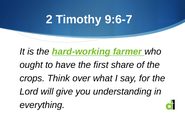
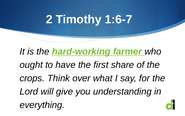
9:6-7: 9:6-7 -> 1:6-7
